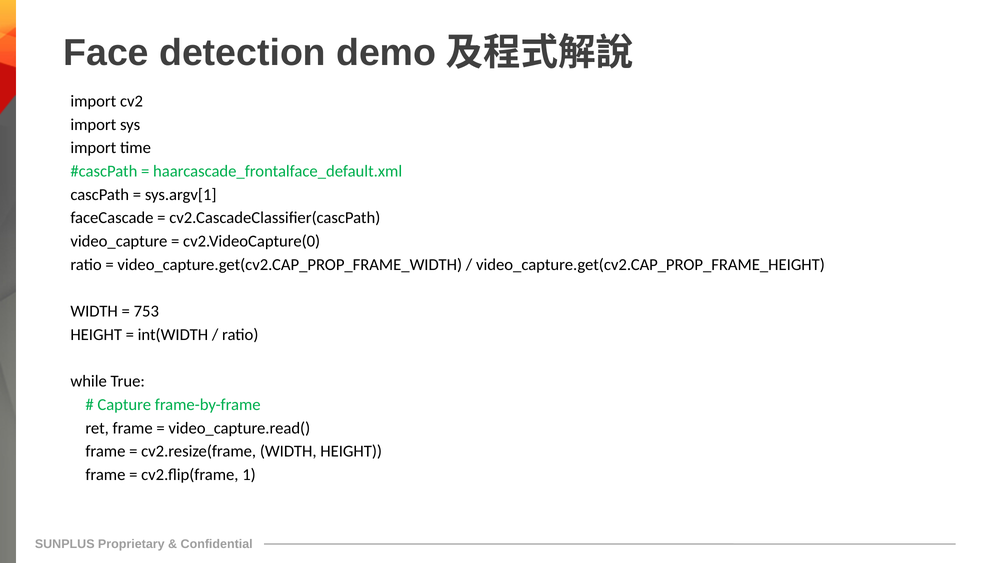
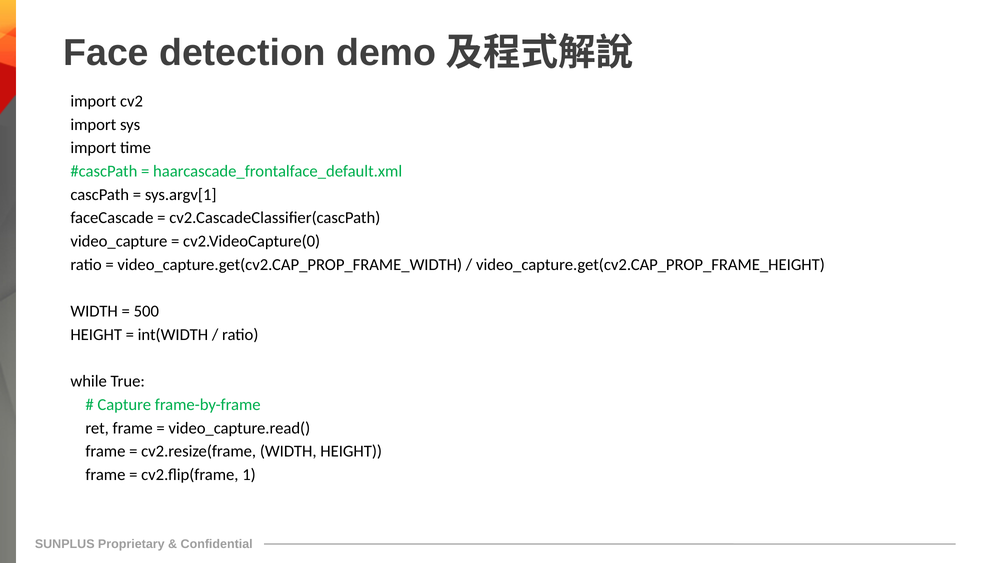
753: 753 -> 500
